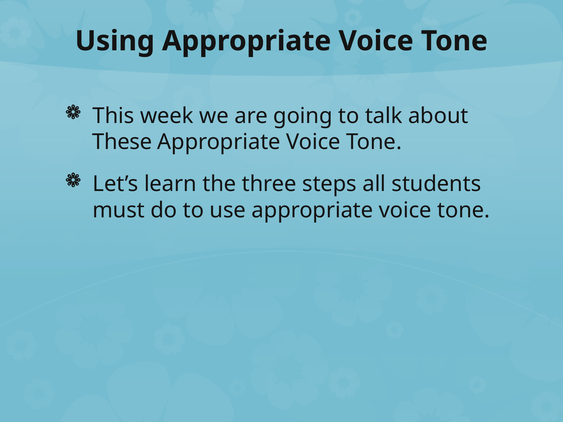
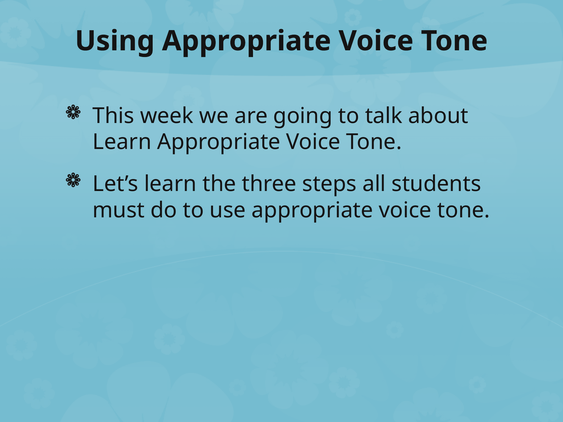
These at (122, 142): These -> Learn
